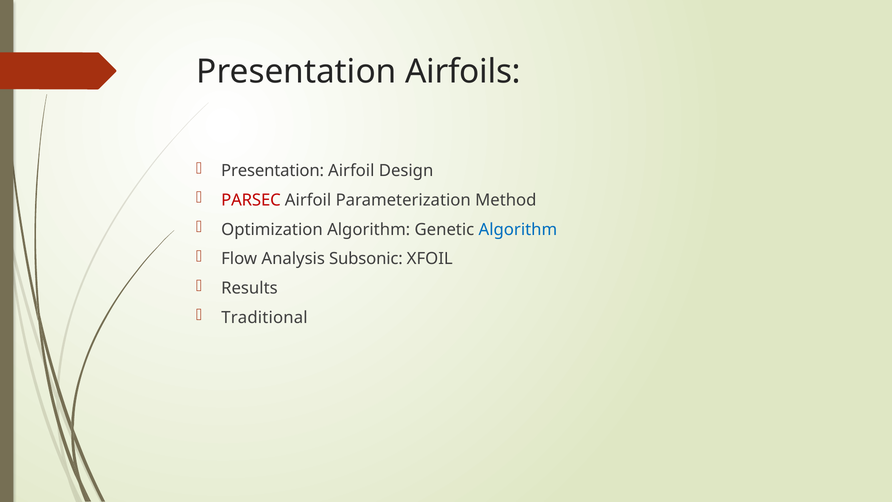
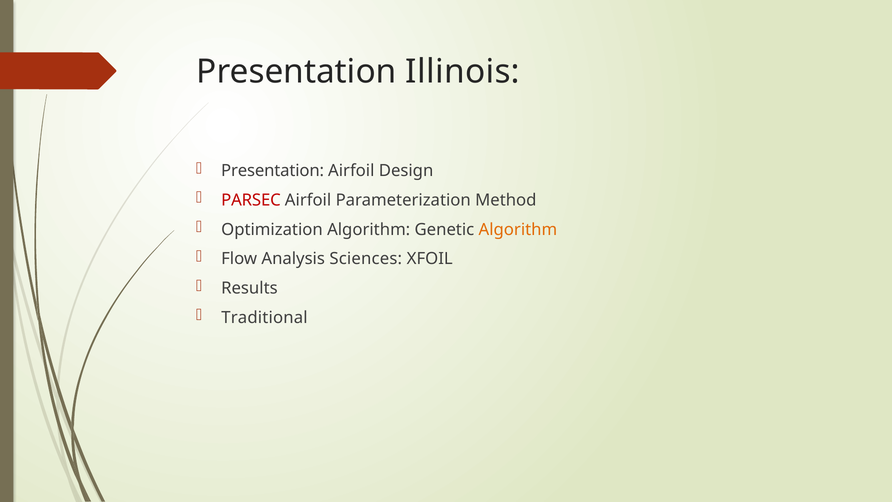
Airfoils: Airfoils -> Illinois
Algorithm at (518, 229) colour: blue -> orange
Subsonic: Subsonic -> Sciences
